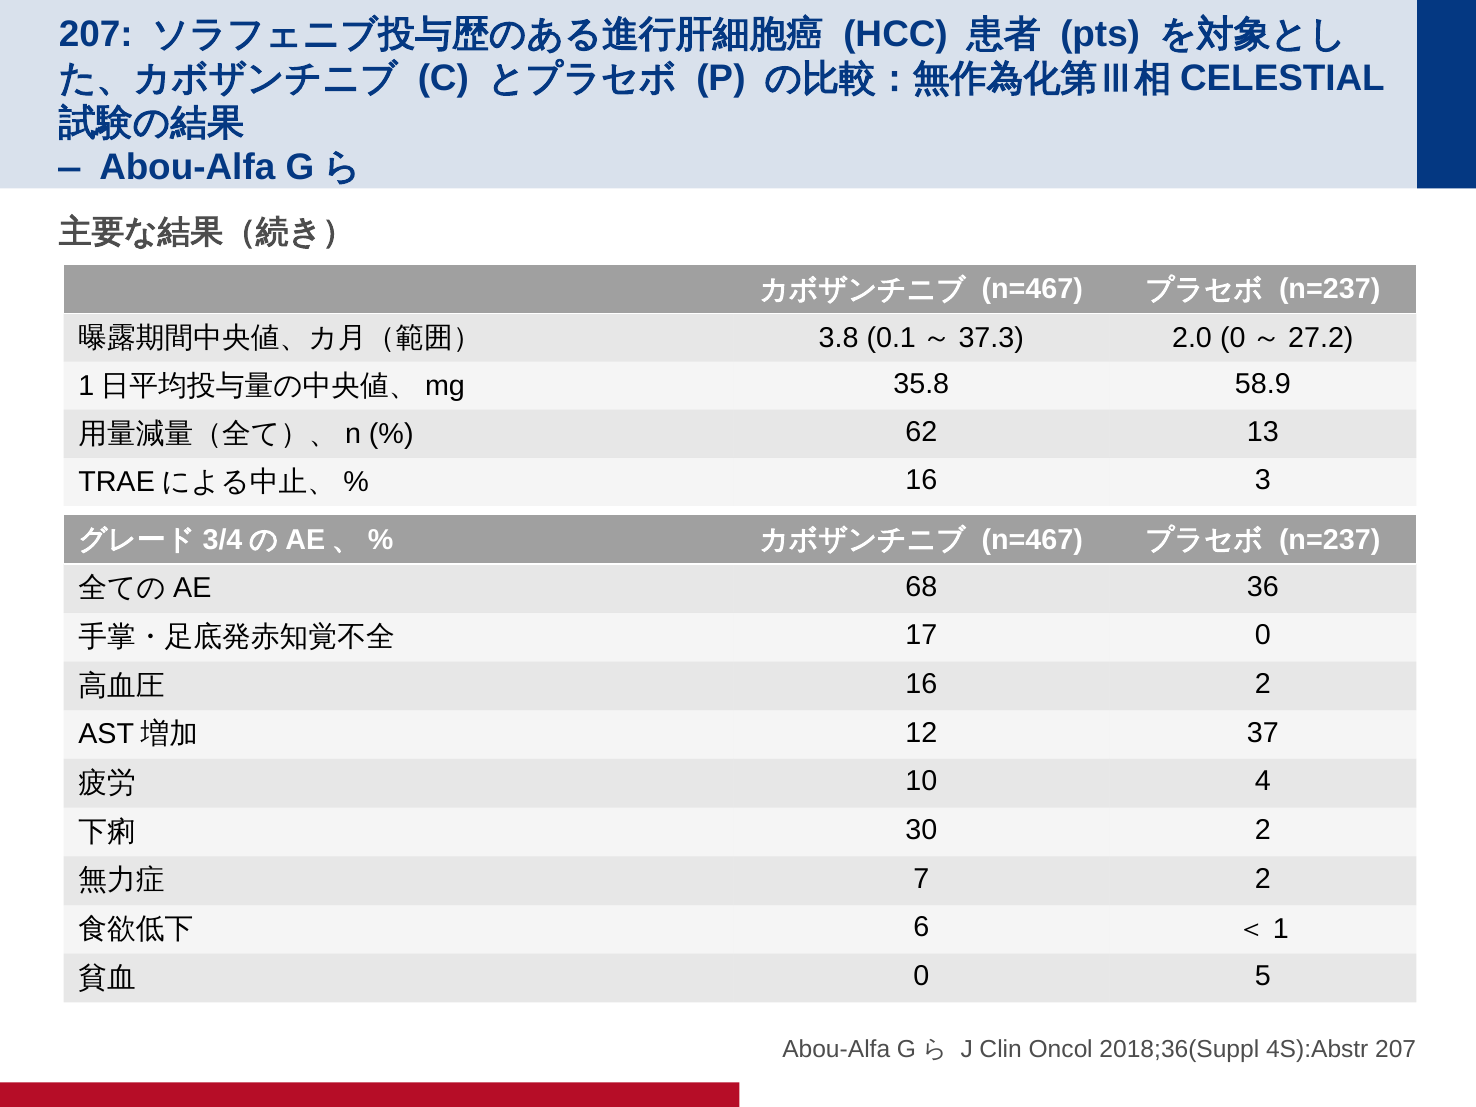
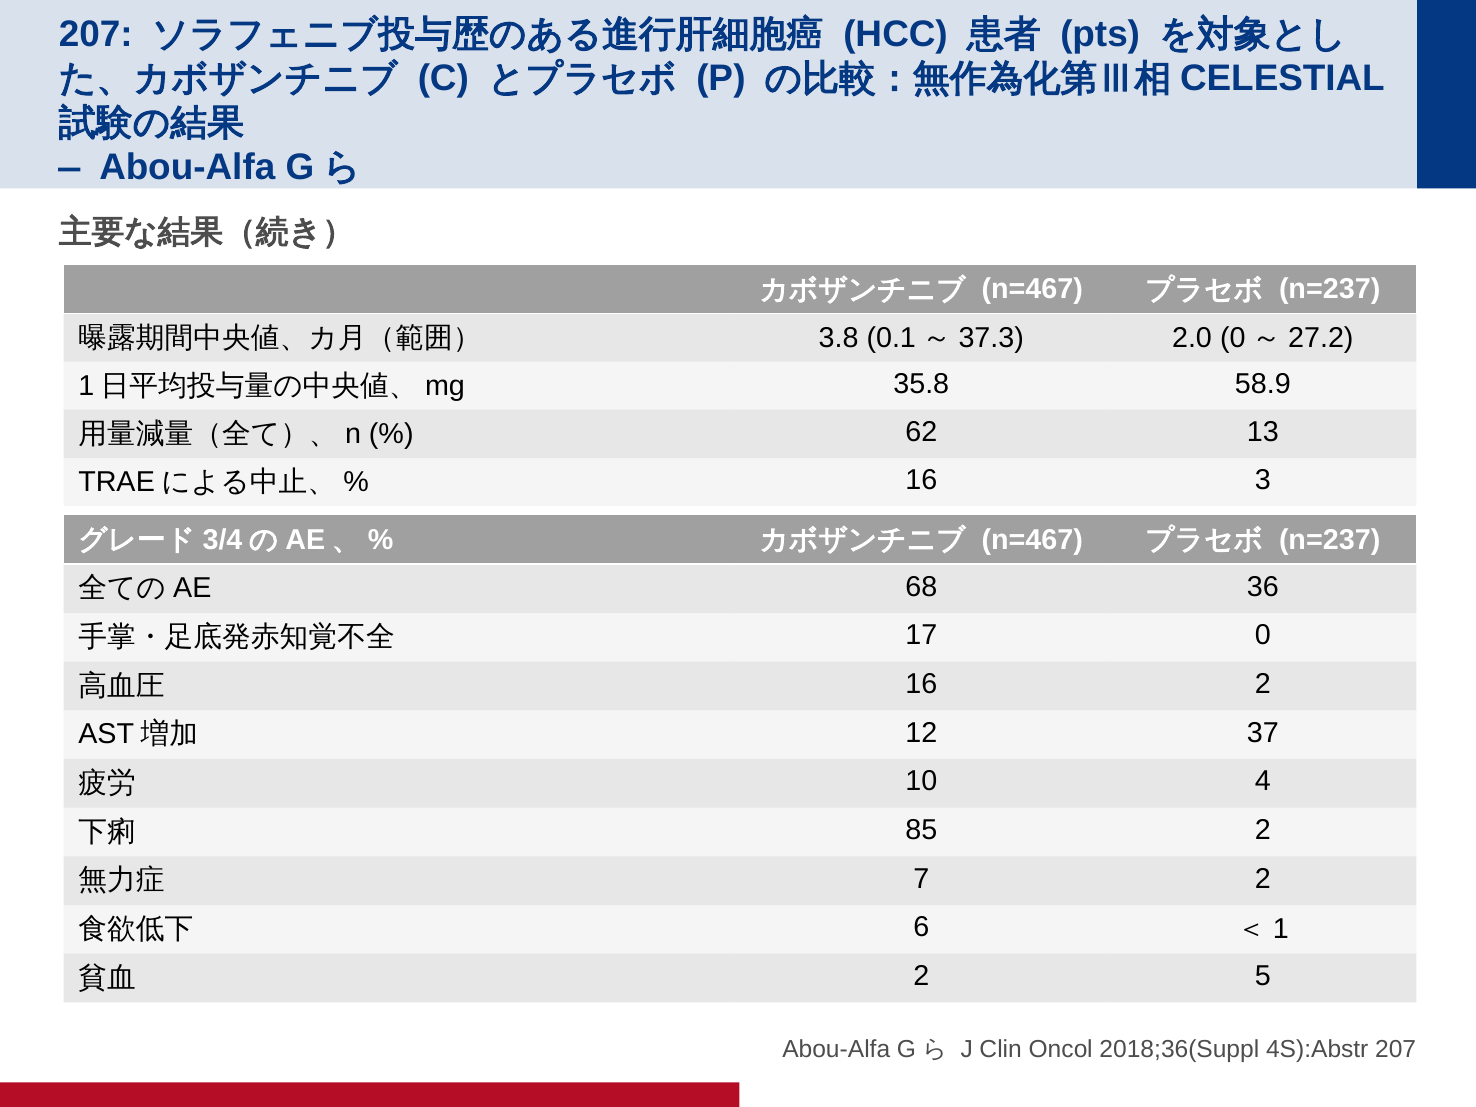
30: 30 -> 85
0 at (921, 976): 0 -> 2
